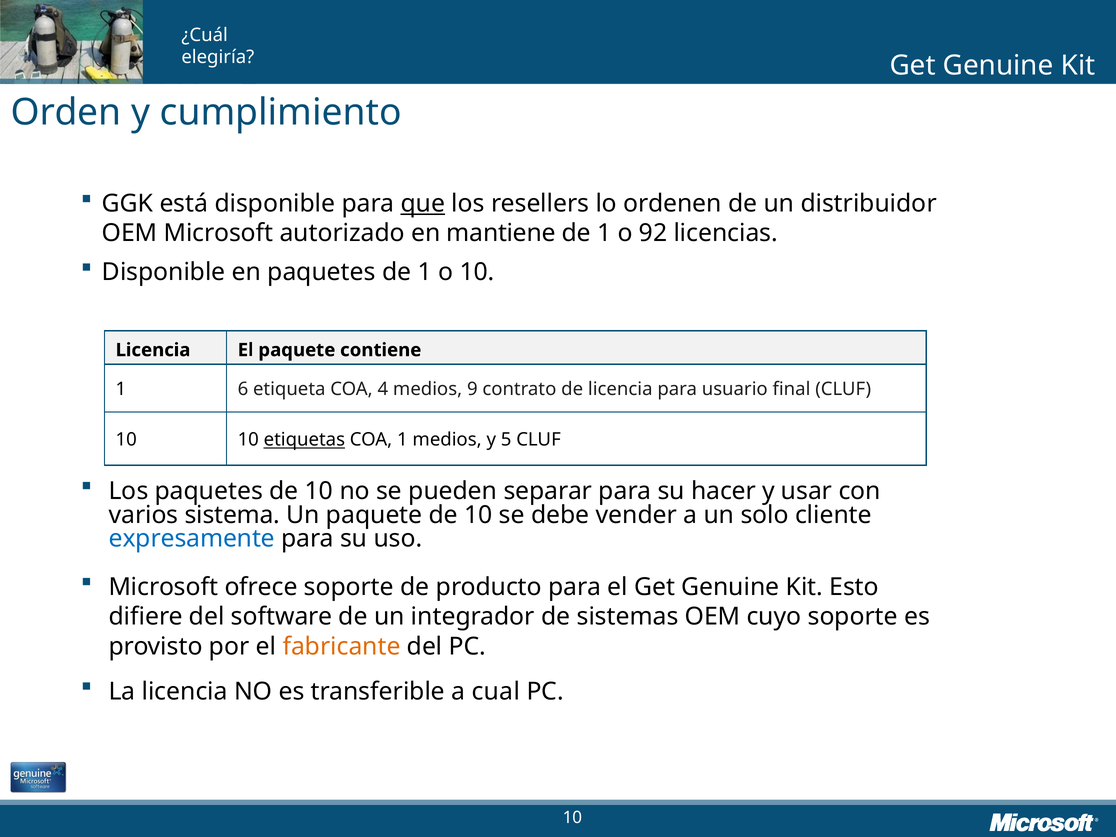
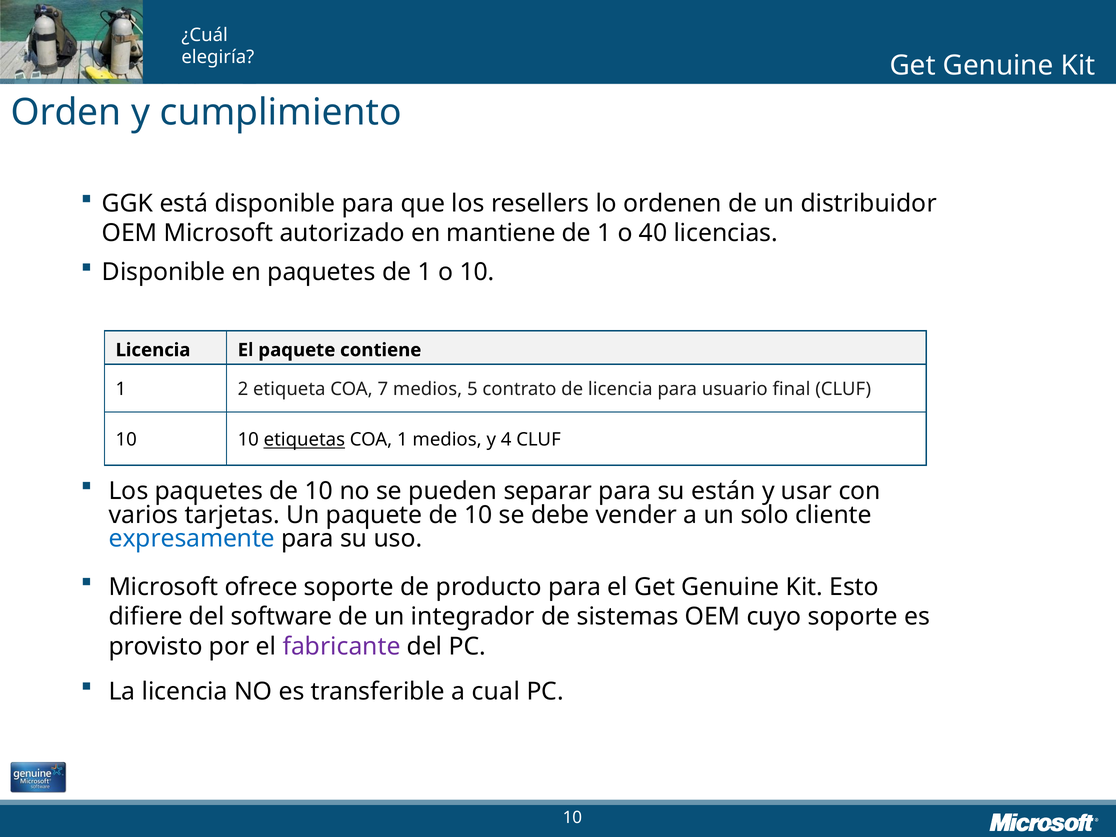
que underline: present -> none
92: 92 -> 40
6: 6 -> 2
4: 4 -> 7
9: 9 -> 5
5: 5 -> 4
hacer: hacer -> están
sistema: sistema -> tarjetas
fabricante colour: orange -> purple
